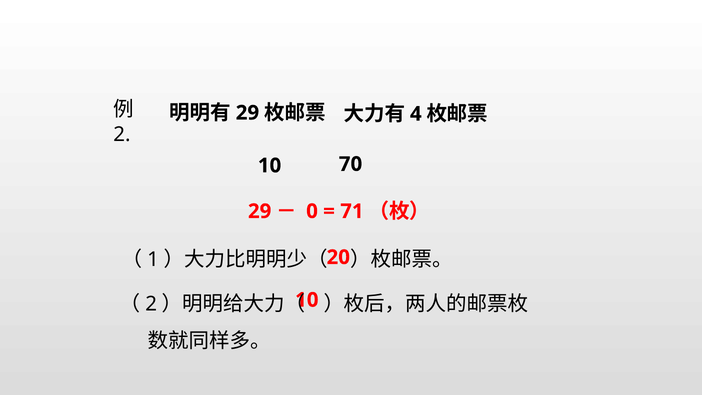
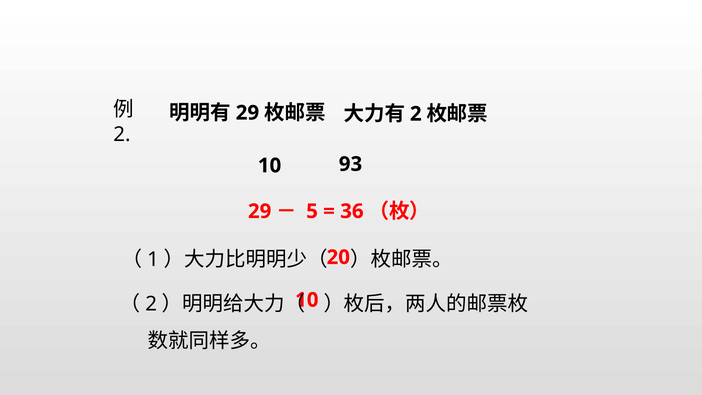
4 at (416, 114): 4 -> 2
70: 70 -> 93
0: 0 -> 5
71: 71 -> 36
